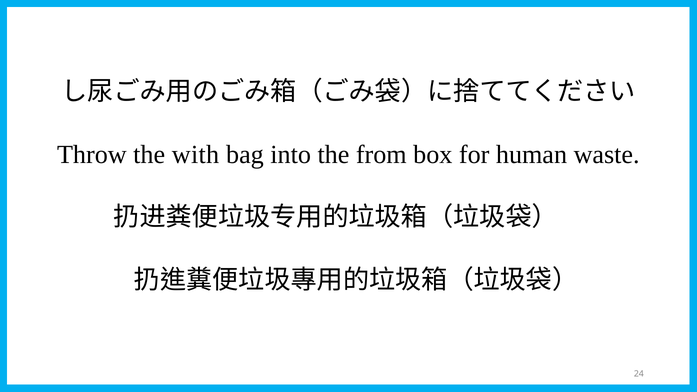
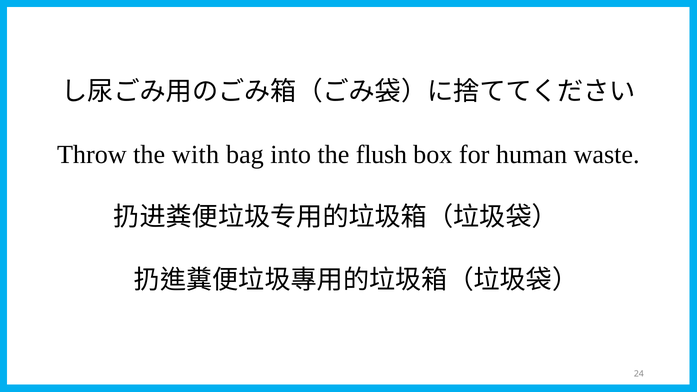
from: from -> flush
